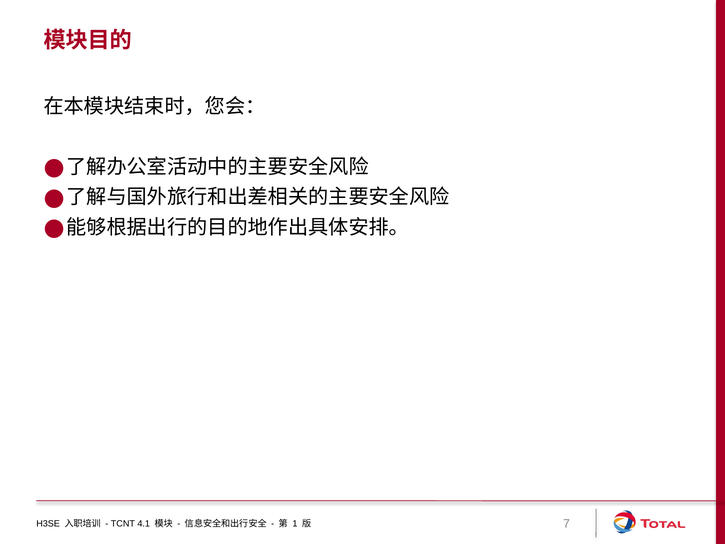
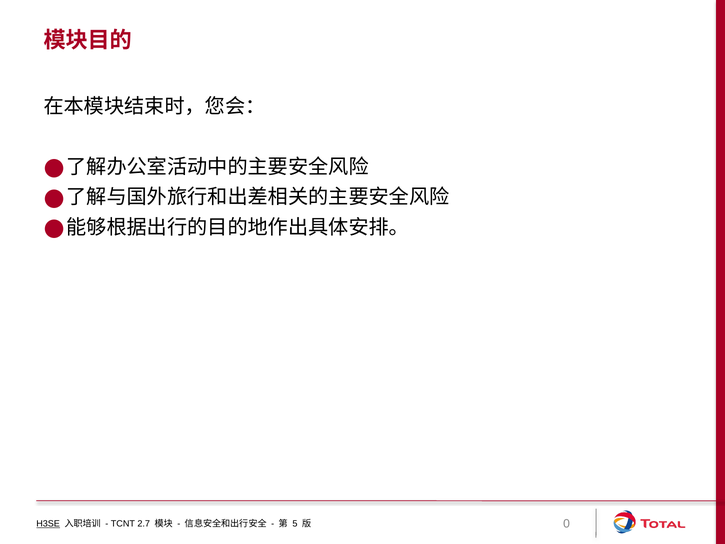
H3SE underline: none -> present
4.1: 4.1 -> 2.7
1: 1 -> 5
7: 7 -> 0
